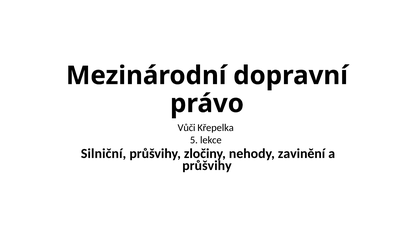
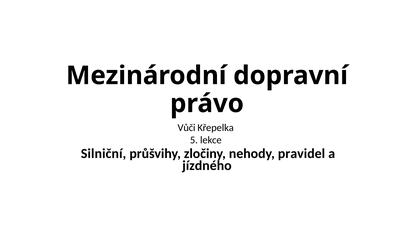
zavinění: zavinění -> pravidel
průšvihy at (207, 166): průšvihy -> jízdného
